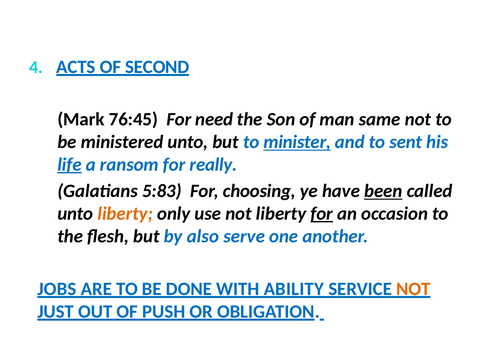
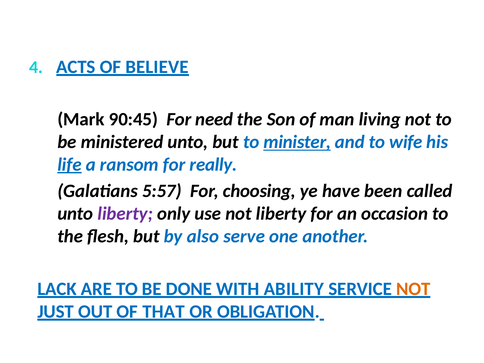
SECOND: SECOND -> BELIEVE
76:45: 76:45 -> 90:45
same: same -> living
sent: sent -> wife
5:83: 5:83 -> 5:57
been underline: present -> none
liberty at (125, 214) colour: orange -> purple
for at (322, 214) underline: present -> none
JOBS: JOBS -> LACK
PUSH: PUSH -> THAT
